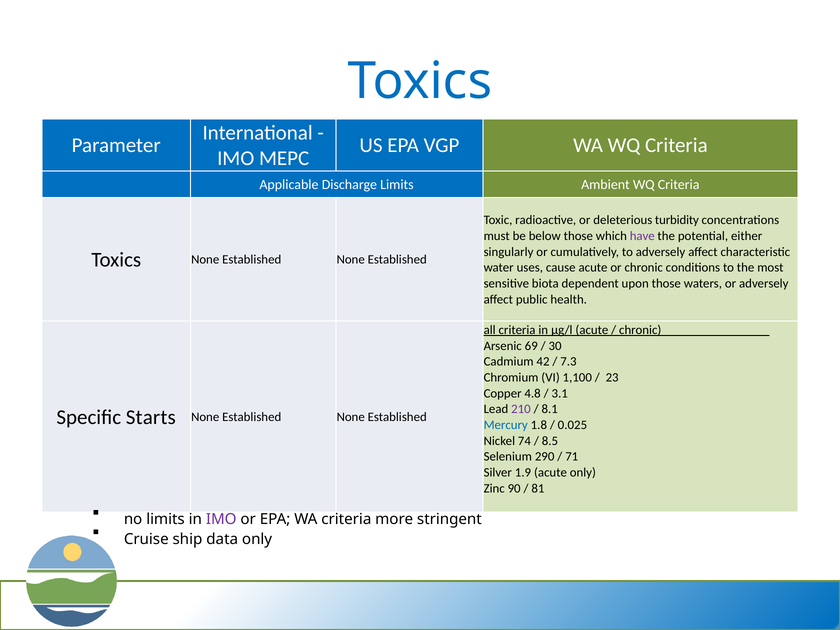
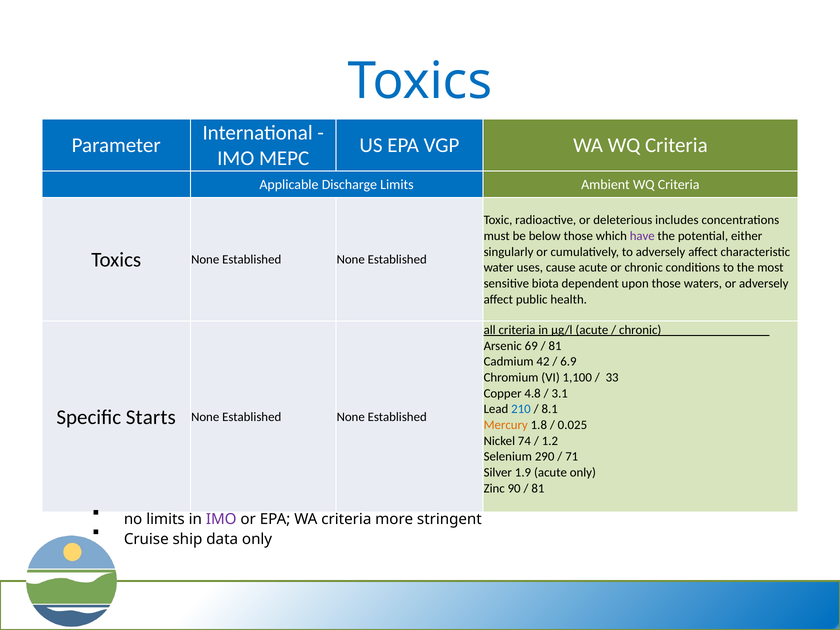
turbidity: turbidity -> includes
30 at (555, 346): 30 -> 81
7.3: 7.3 -> 6.9
23: 23 -> 33
210 colour: purple -> blue
Mercury colour: blue -> orange
8.5: 8.5 -> 1.2
